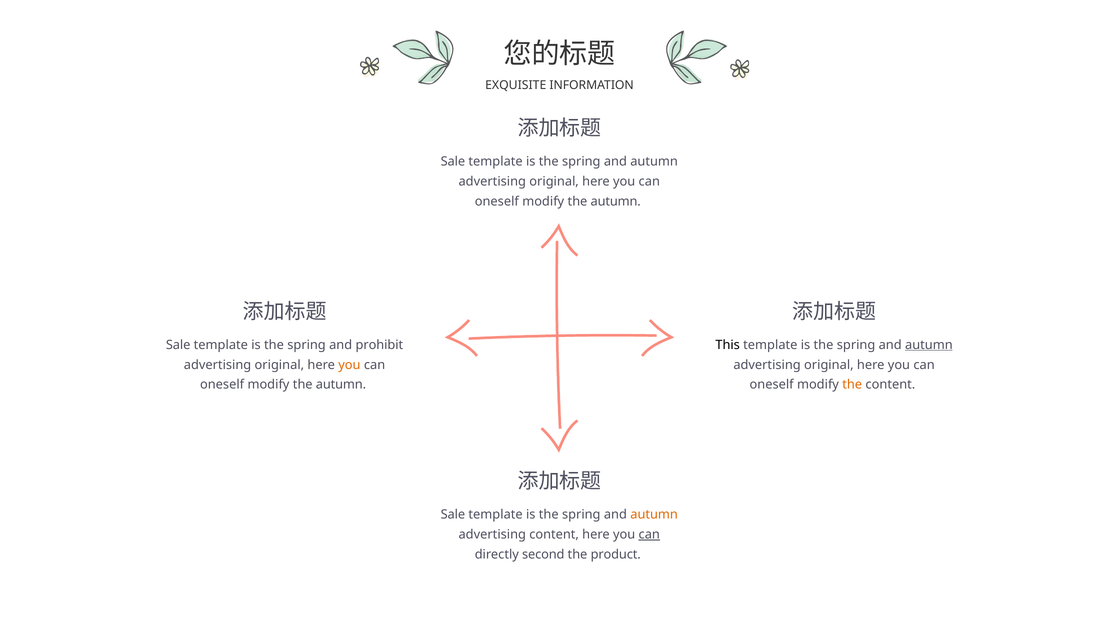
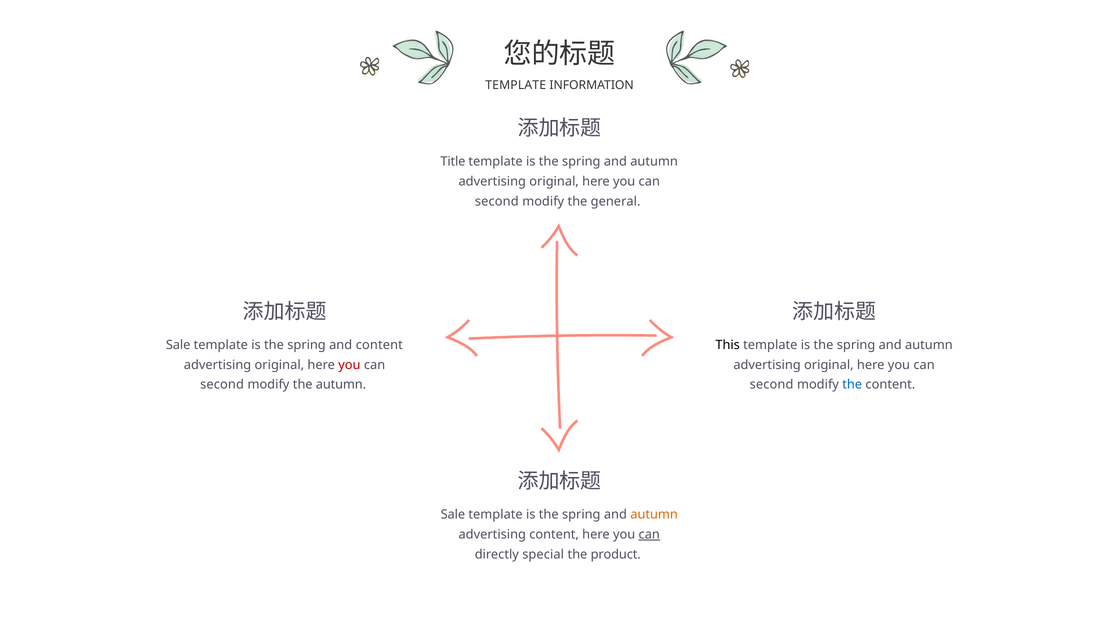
EXQUISITE at (516, 85): EXQUISITE -> TEMPLATE
Sale at (453, 162): Sale -> Title
oneself at (497, 202): oneself -> second
autumn at (616, 202): autumn -> general
and prohibit: prohibit -> content
autumn at (929, 345) underline: present -> none
you at (349, 365) colour: orange -> red
oneself at (222, 385): oneself -> second
oneself at (772, 385): oneself -> second
the at (852, 385) colour: orange -> blue
second: second -> special
